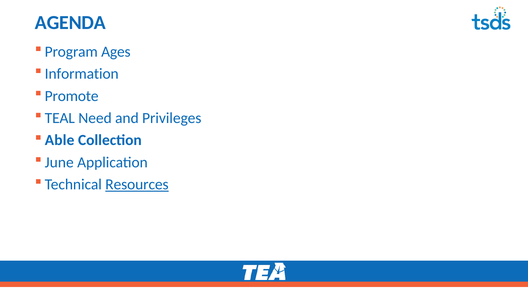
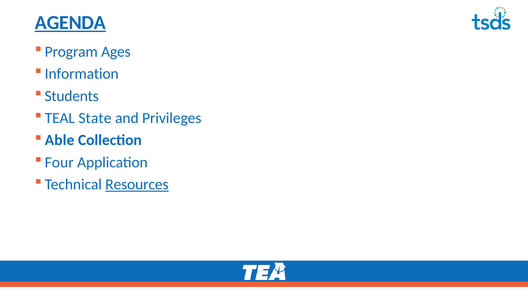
AGENDA underline: none -> present
Promote: Promote -> Students
Need: Need -> State
June: June -> Four
